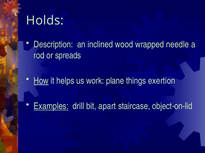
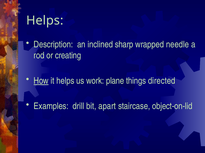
Holds at (45, 21): Holds -> Helps
wood: wood -> sharp
spreads: spreads -> creating
exertion: exertion -> directed
Examples underline: present -> none
